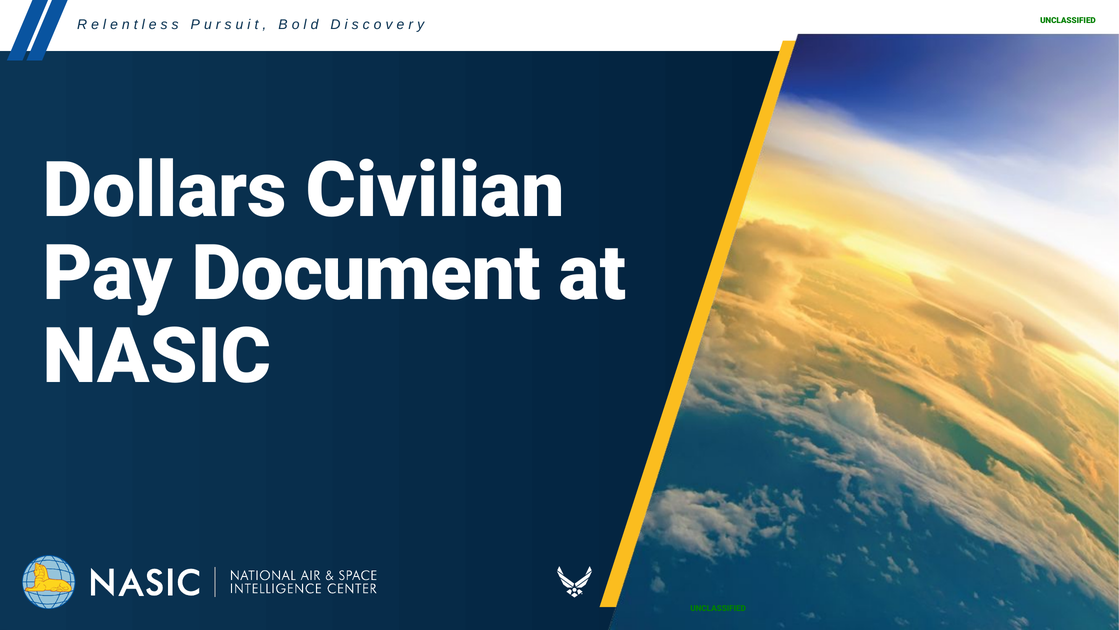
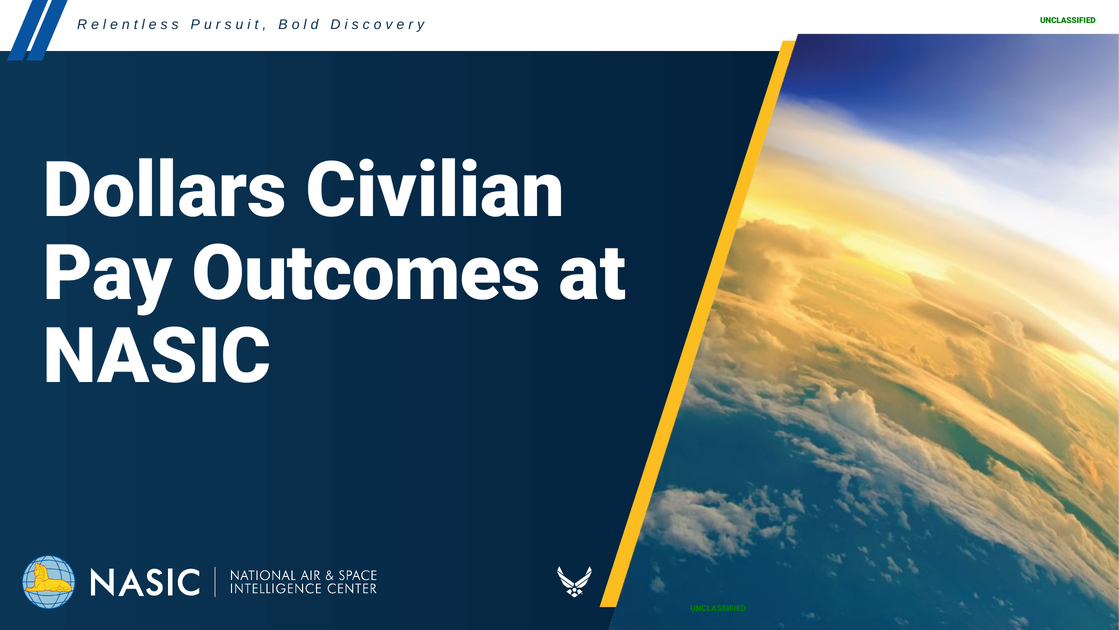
Document: Document -> Outcomes
